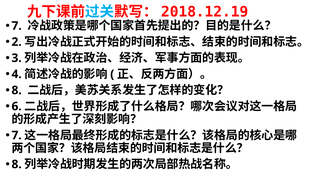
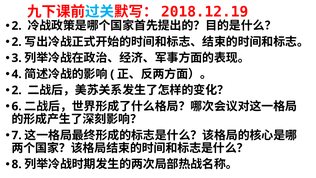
7 at (17, 26): 7 -> 2
8 at (17, 90): 8 -> 2
